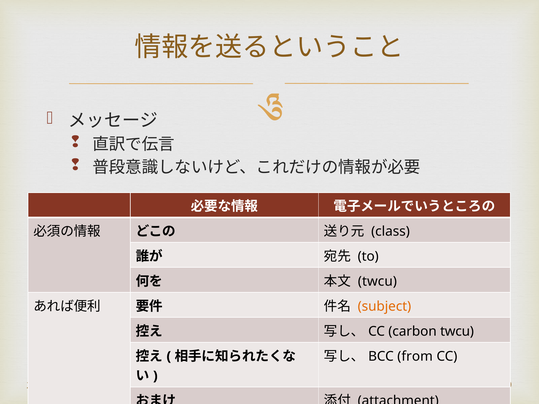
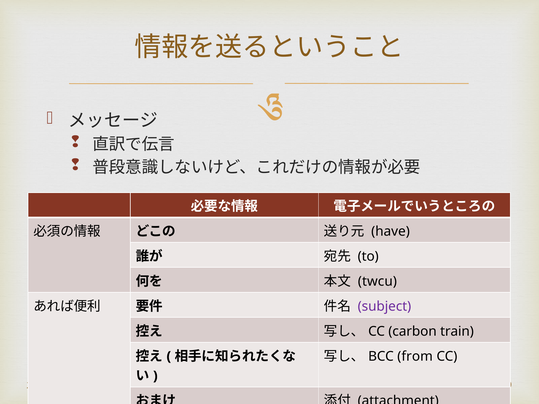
class: class -> have
subject colour: orange -> purple
carbon twcu: twcu -> train
